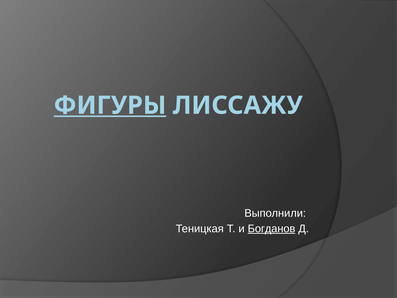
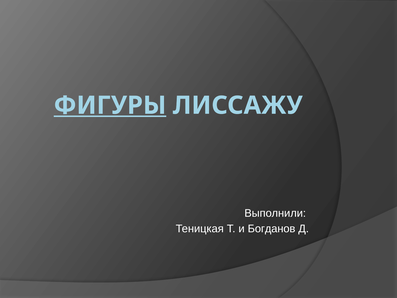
Богданов underline: present -> none
